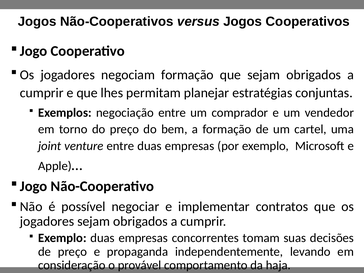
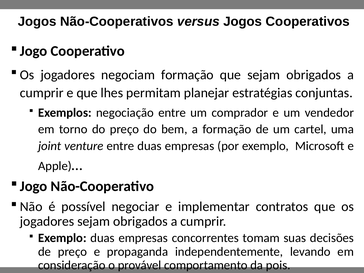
haja: haja -> pois
